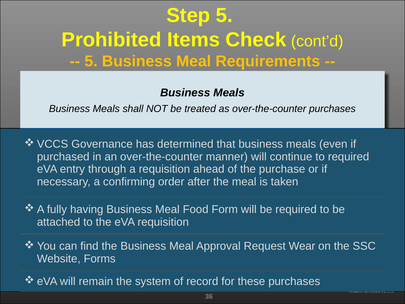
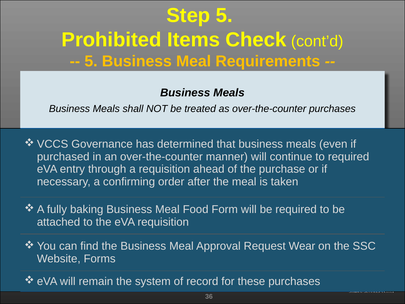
having: having -> baking
